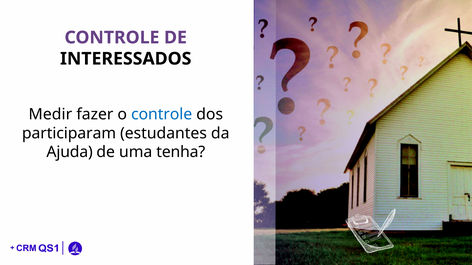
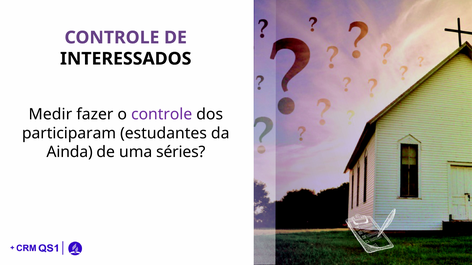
controle at (162, 115) colour: blue -> purple
Ajuda: Ajuda -> Ainda
tenha: tenha -> séries
